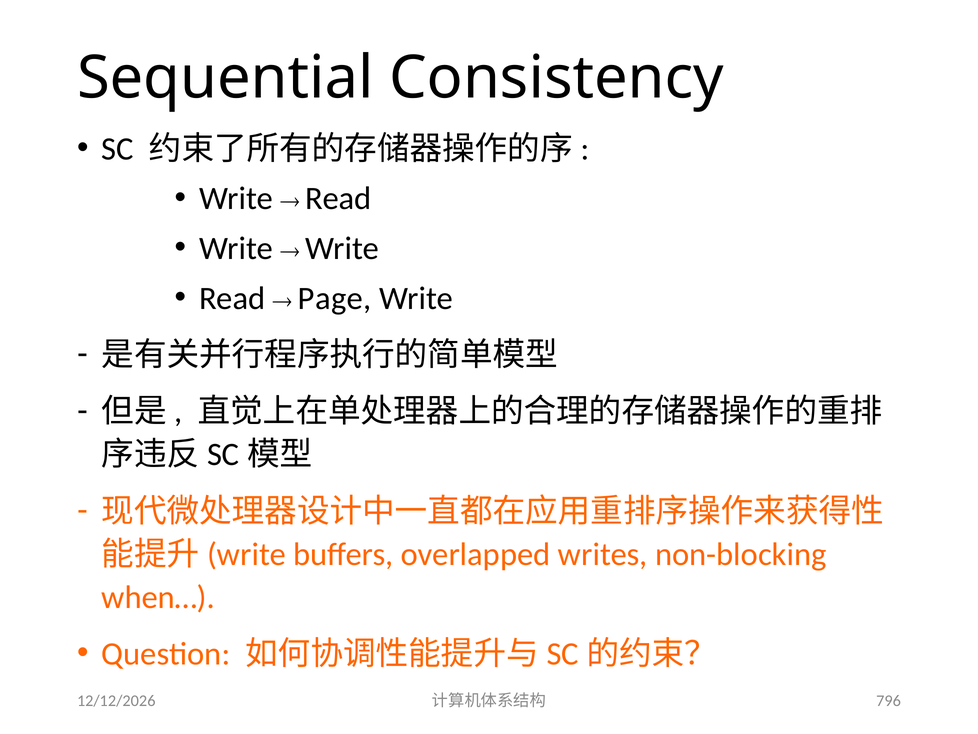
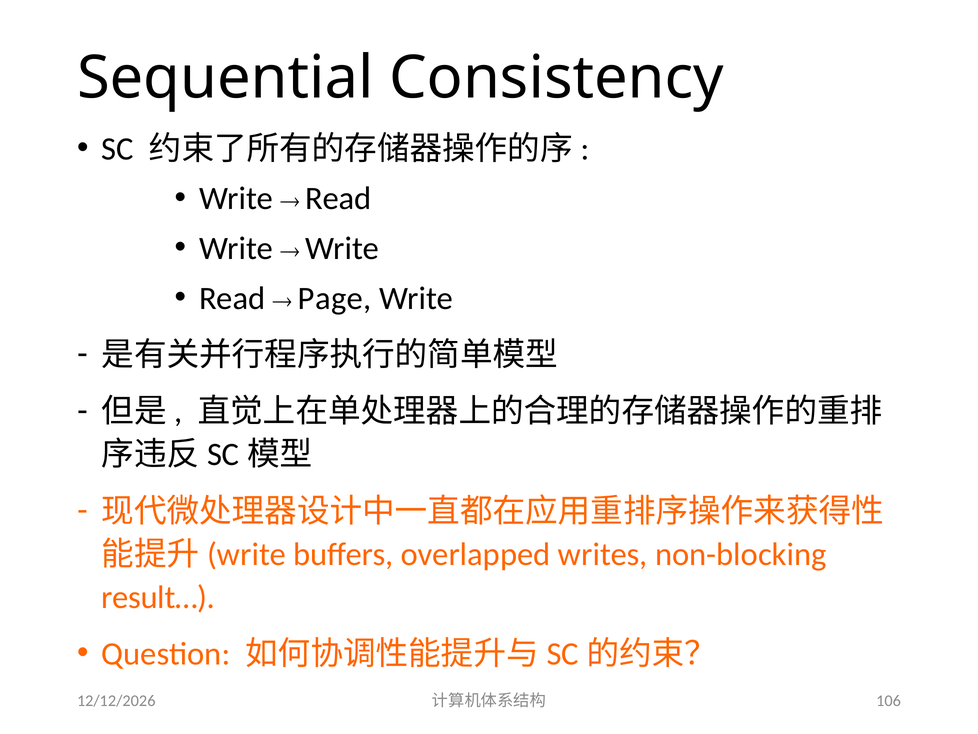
when…: when… -> result…
796: 796 -> 106
